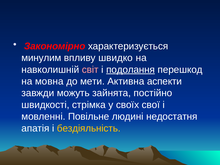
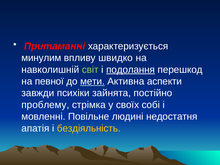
Закономірно: Закономірно -> Притаманні
світ colour: pink -> light green
мовна: мовна -> певної
мети underline: none -> present
можуть: можуть -> психіки
швидкості: швидкості -> проблему
свої: свої -> собі
